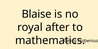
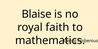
after: after -> faith
